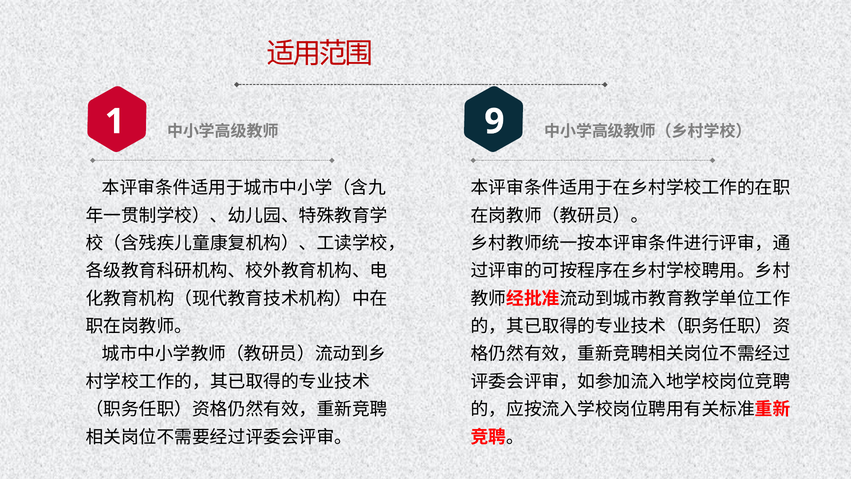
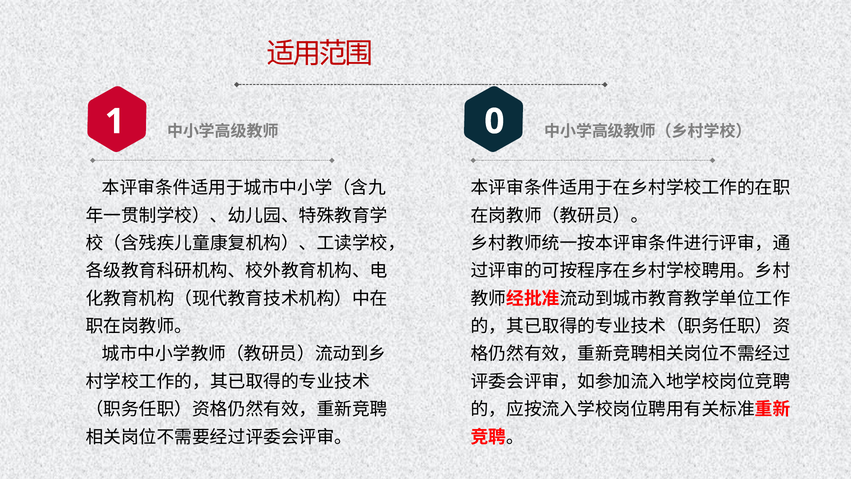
9: 9 -> 0
